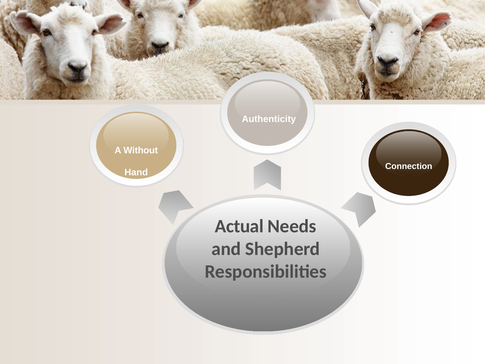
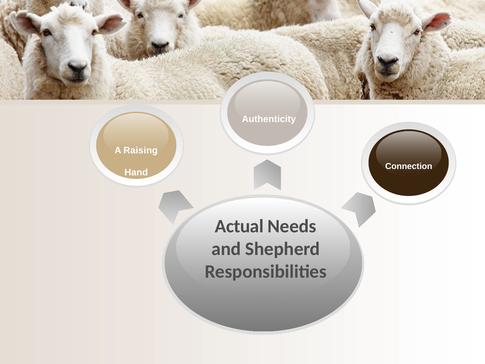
Without: Without -> Raising
